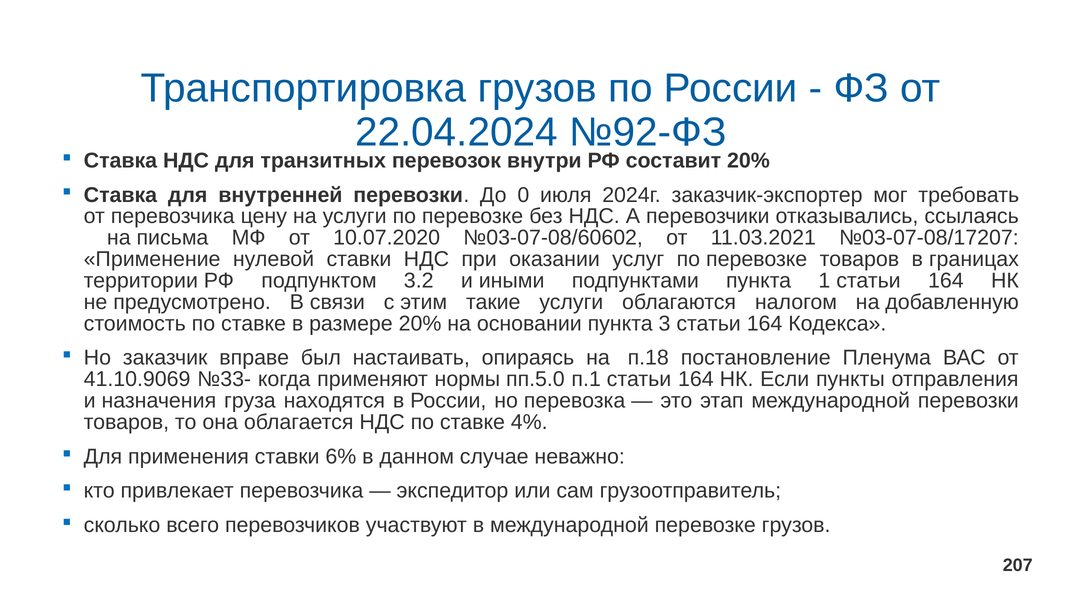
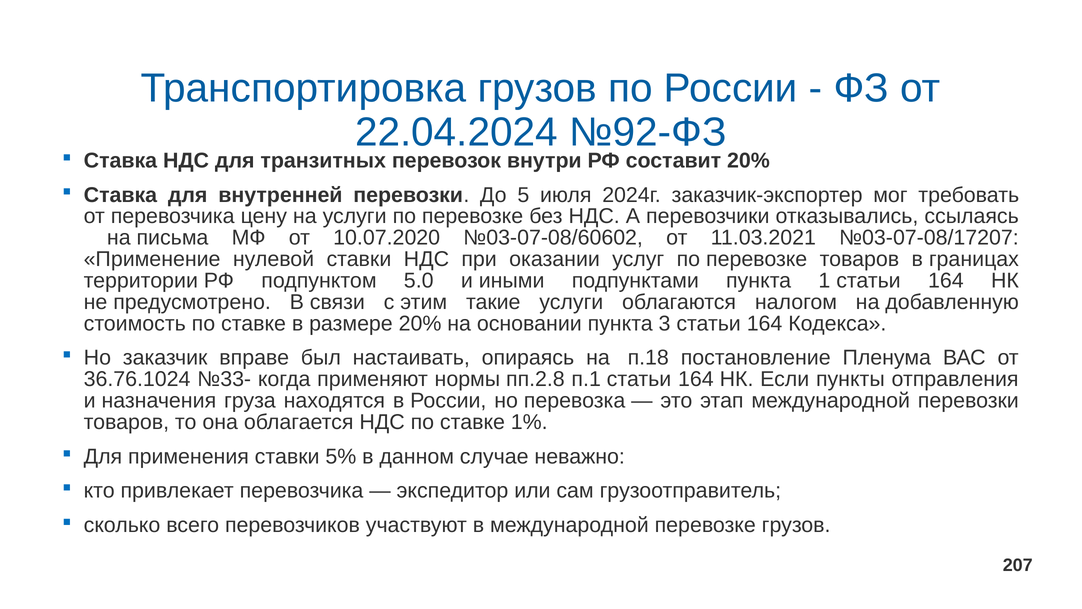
0: 0 -> 5
3.2: 3.2 -> 5.0
41.10.9069: 41.10.9069 -> 36.76.1024
пп.5.0: пп.5.0 -> пп.2.8
4%: 4% -> 1%
6%: 6% -> 5%
